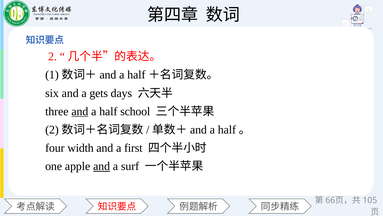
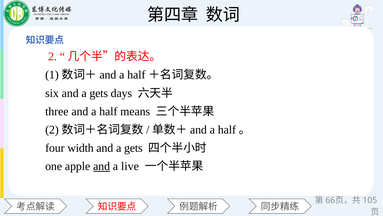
and at (80, 111) underline: present -> none
school: school -> means
first at (133, 148): first -> gets
surf: surf -> live
